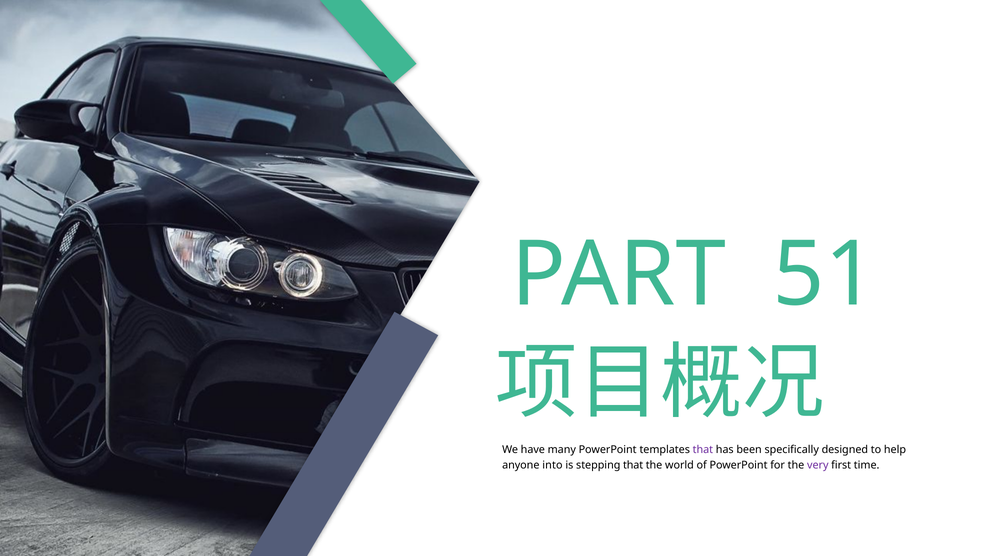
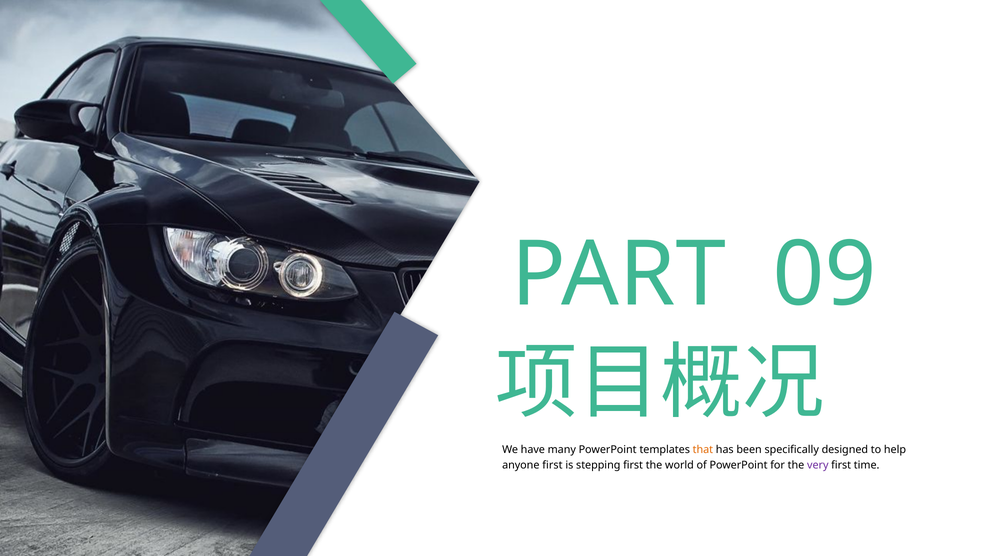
51: 51 -> 09
that at (703, 450) colour: purple -> orange
anyone into: into -> first
stepping that: that -> first
